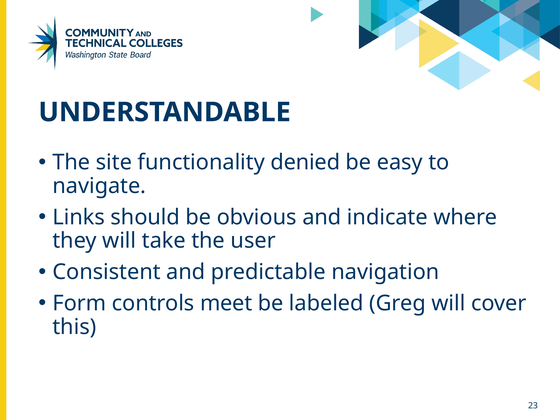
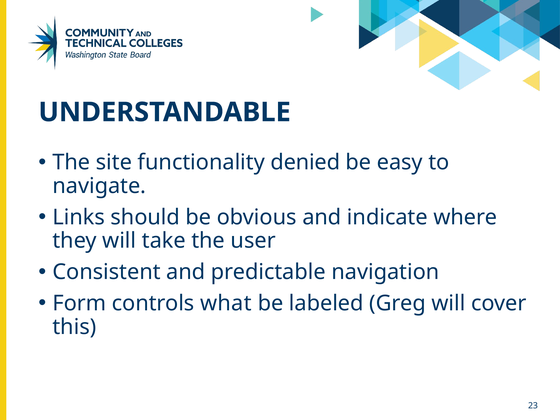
meet: meet -> what
